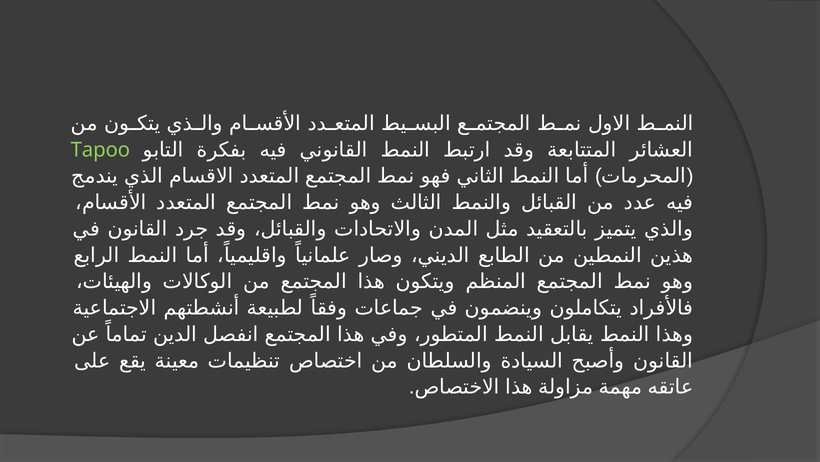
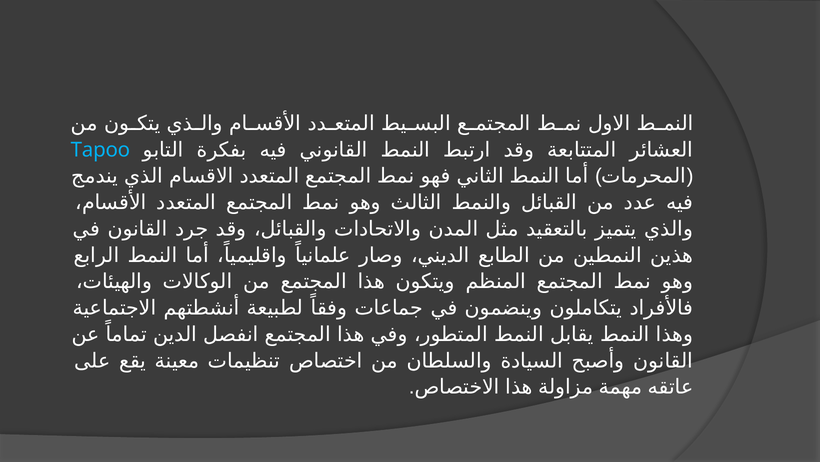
Tapoo colour: light green -> light blue
